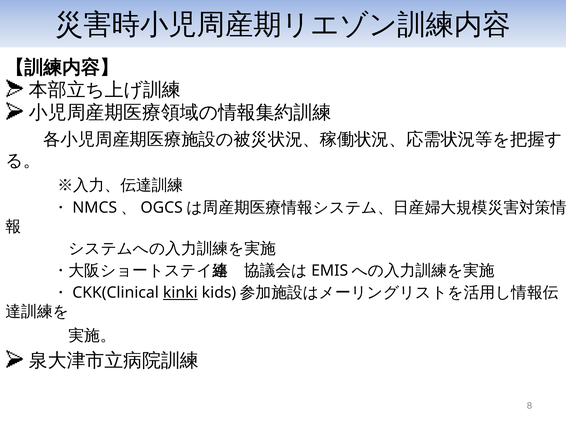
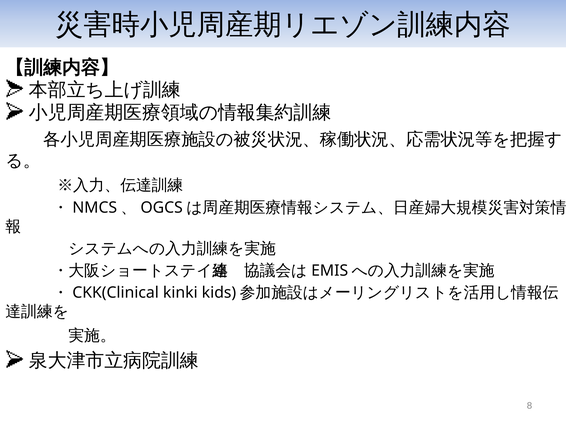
kinki underline: present -> none
